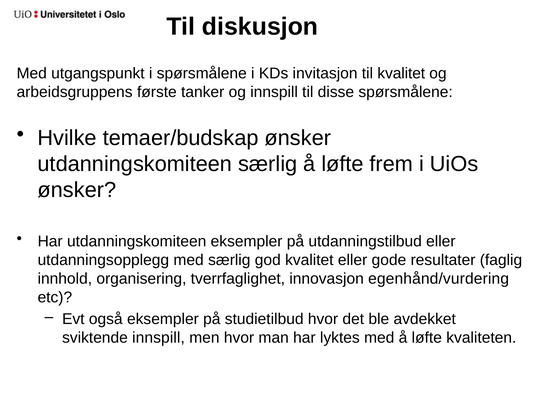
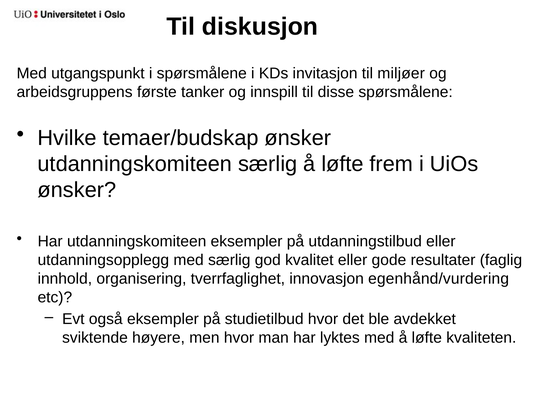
til kvalitet: kvalitet -> miljøer
sviktende innspill: innspill -> høyere
